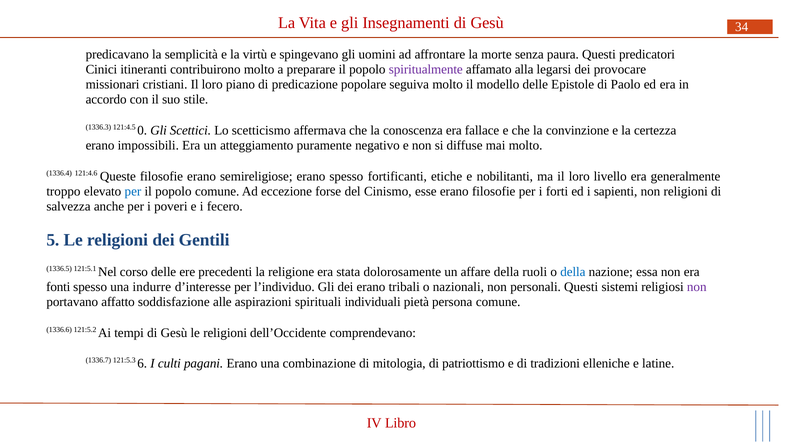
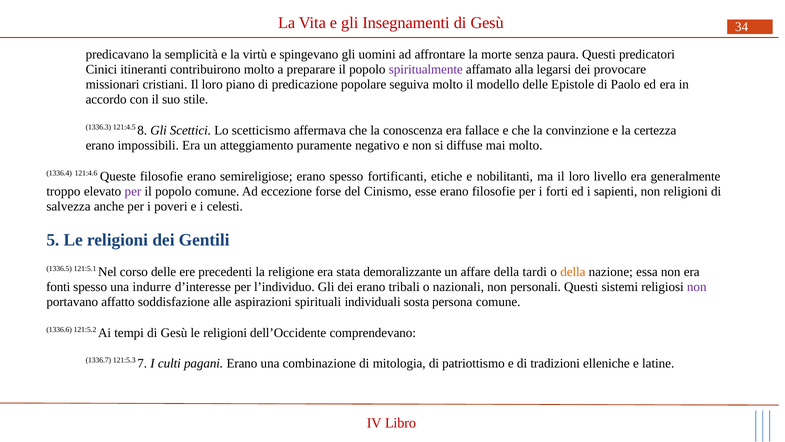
0: 0 -> 8
per at (133, 192) colour: blue -> purple
fecero: fecero -> celesti
dolorosamente: dolorosamente -> demoralizzante
ruoli: ruoli -> tardi
della at (573, 272) colour: blue -> orange
pietà: pietà -> sosta
6: 6 -> 7
